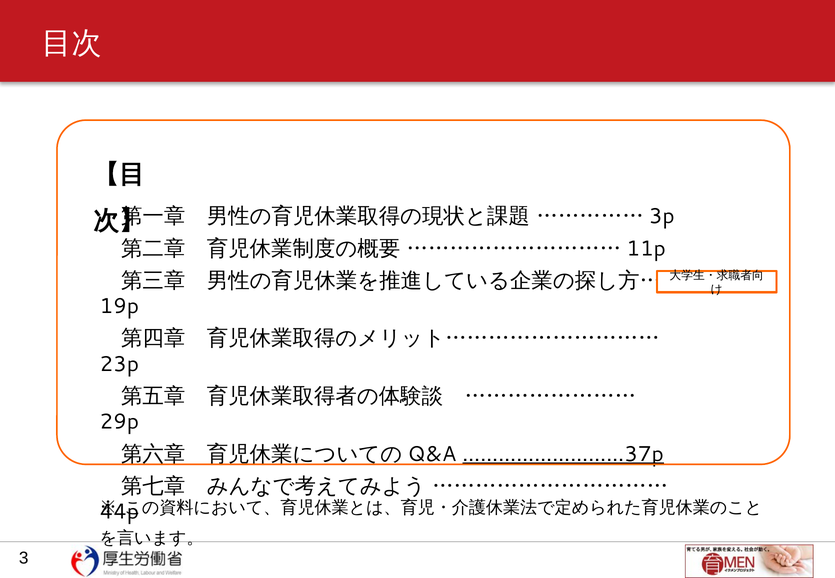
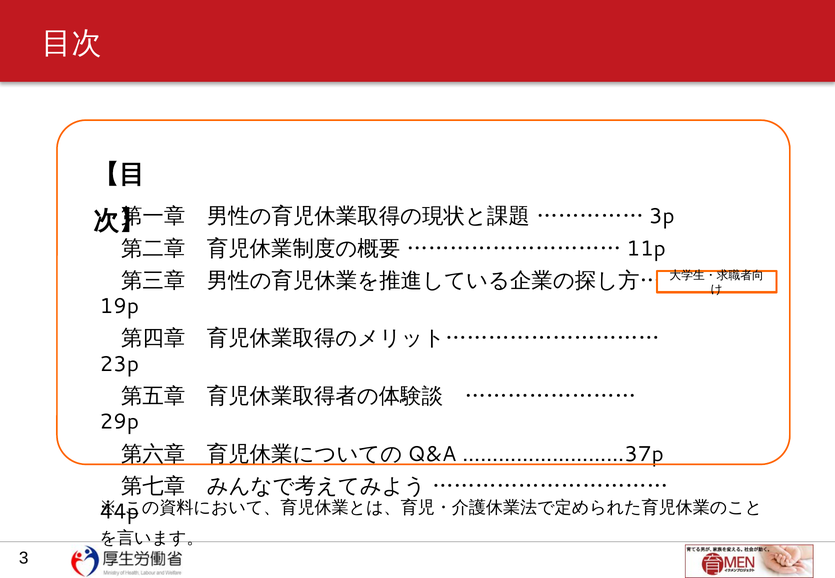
………………………37p underline: present -> none
